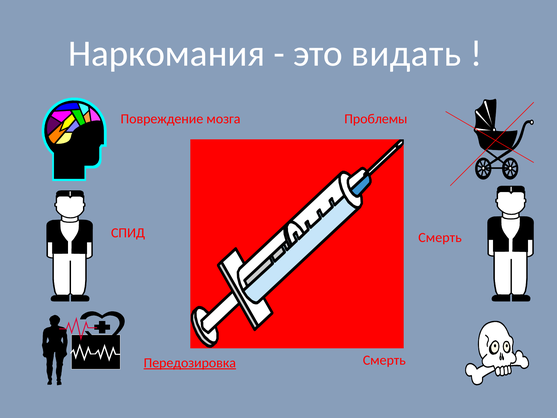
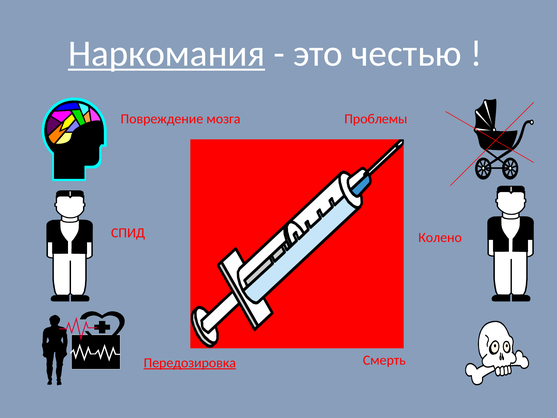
Наркомания underline: none -> present
видать: видать -> честью
СПИД Смерть: Смерть -> Колено
